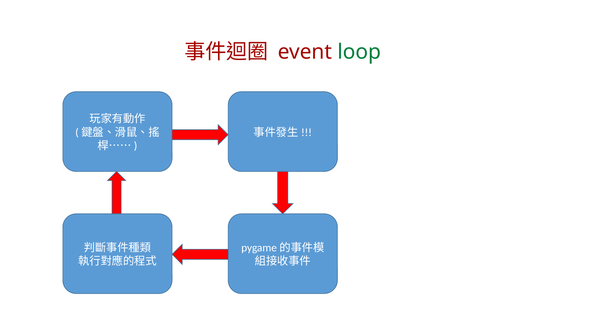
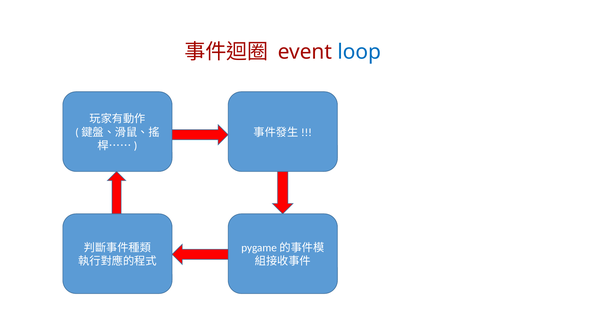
loop colour: green -> blue
